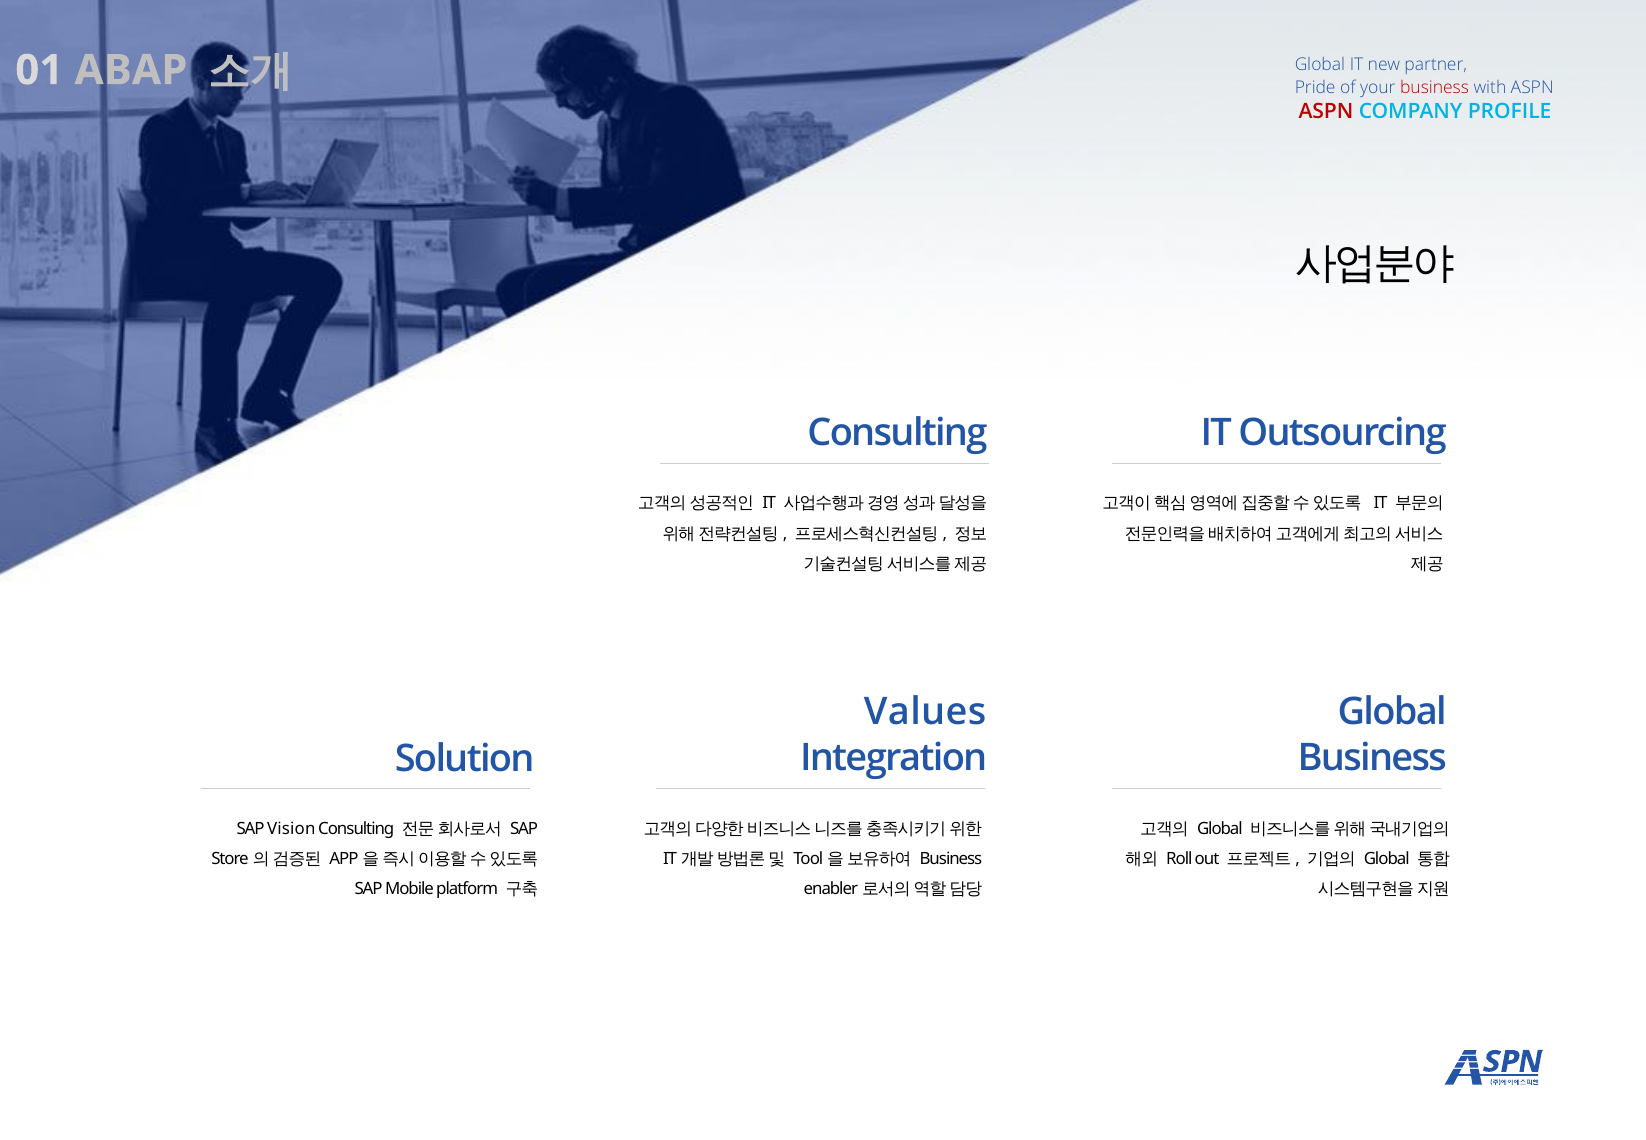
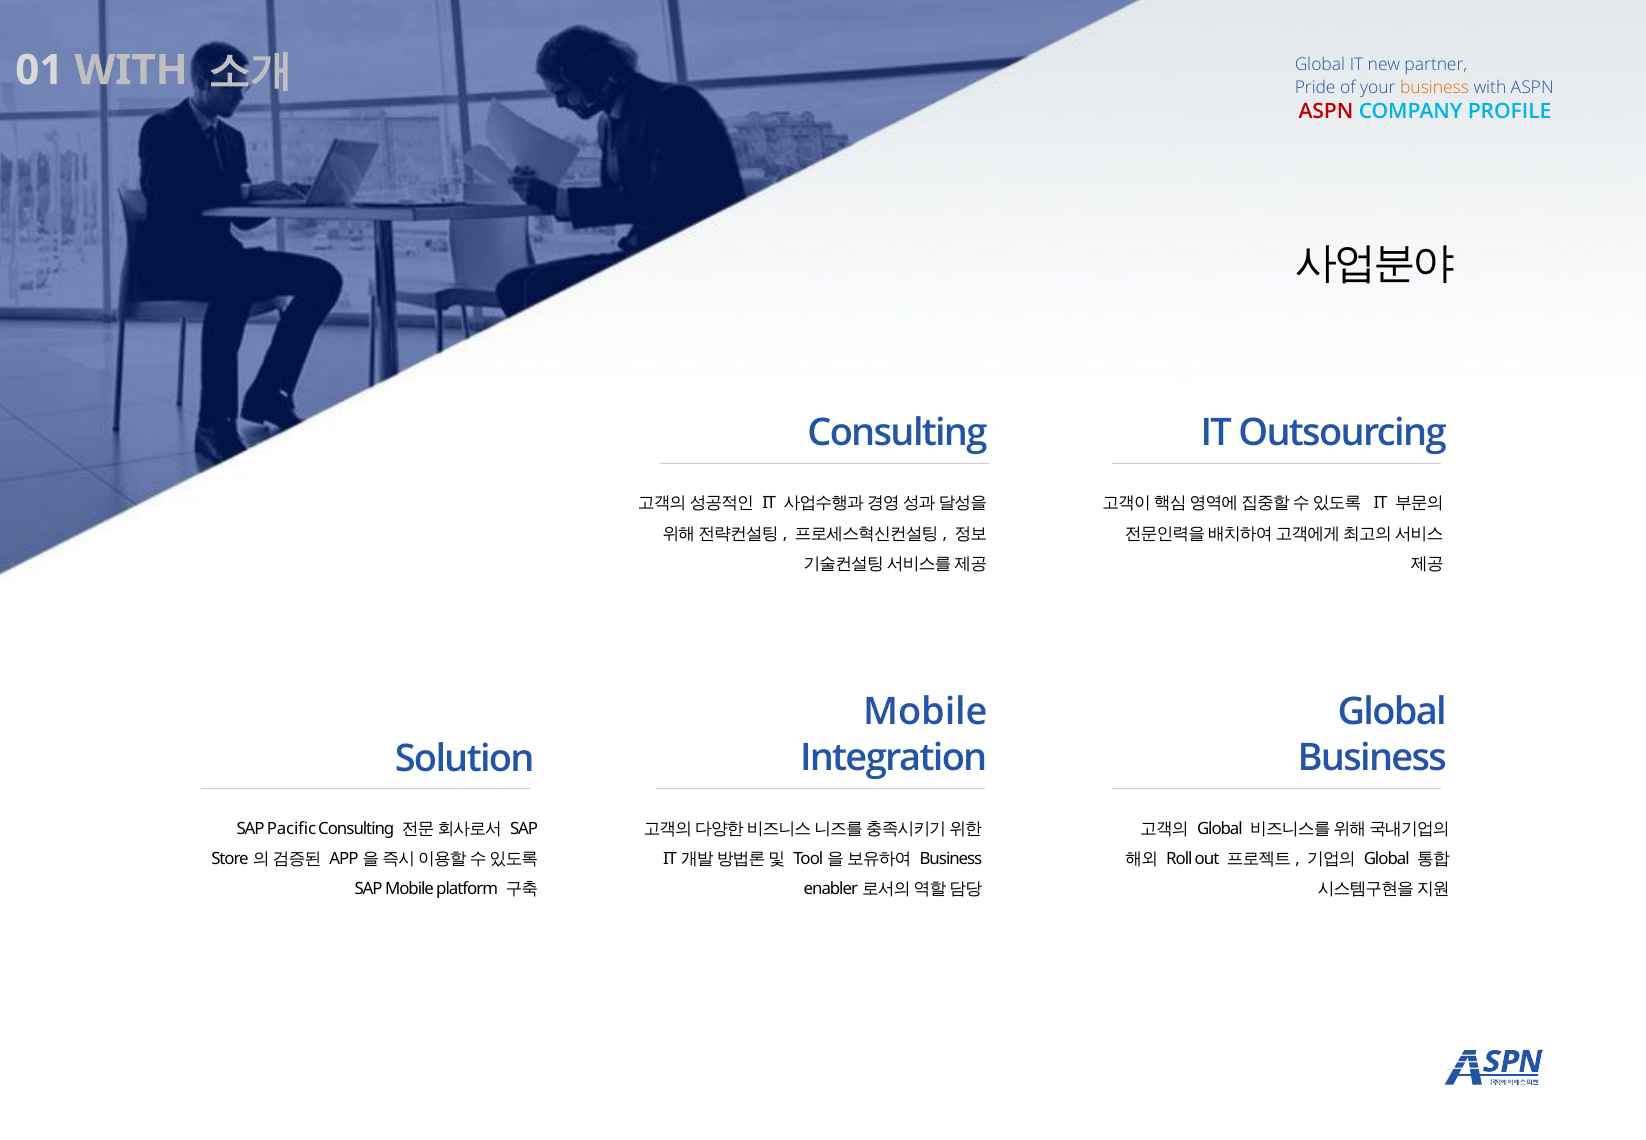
01 ABAP: ABAP -> WITH
business at (1435, 88) colour: red -> orange
Values at (925, 712): Values -> Mobile
Vision: Vision -> Pacific
